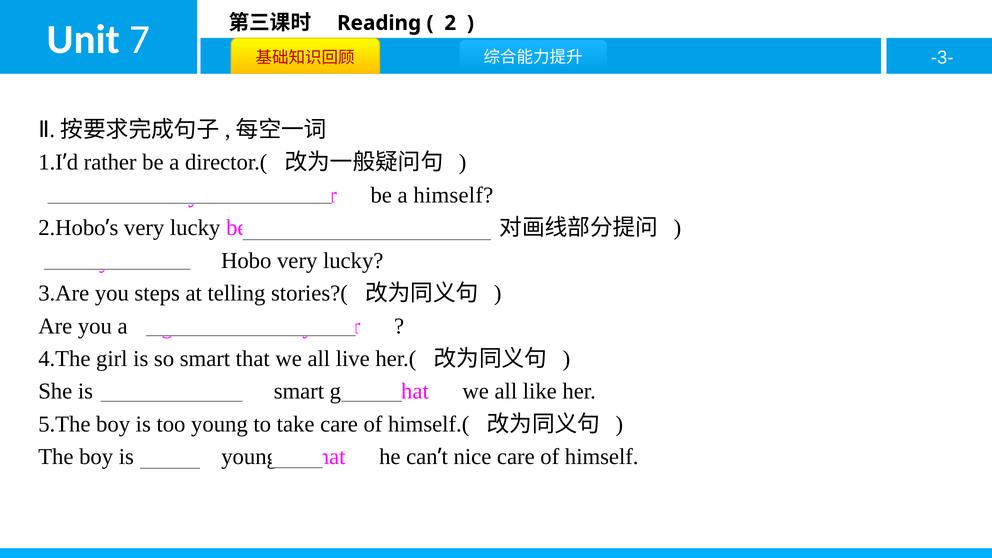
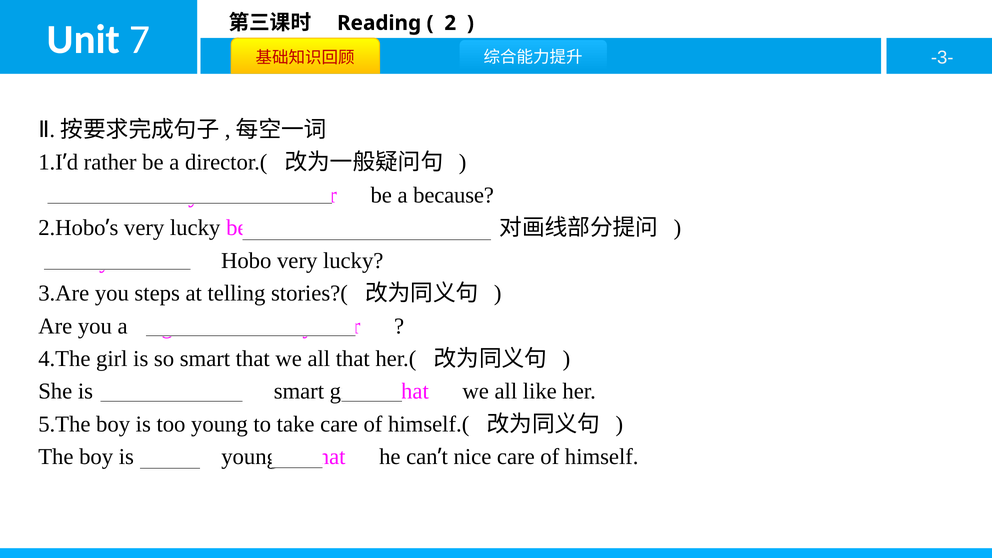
a himself: himself -> because
all live: live -> that
